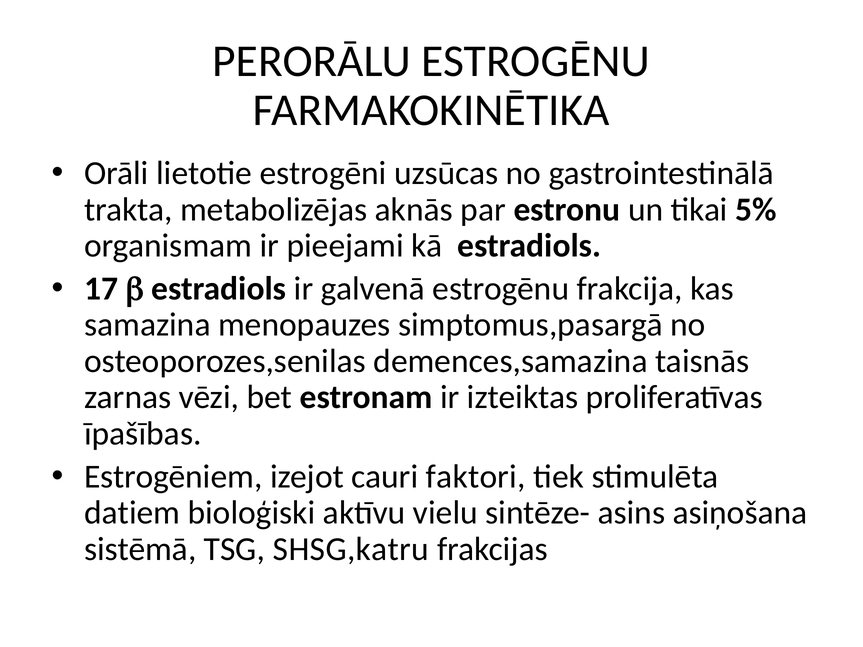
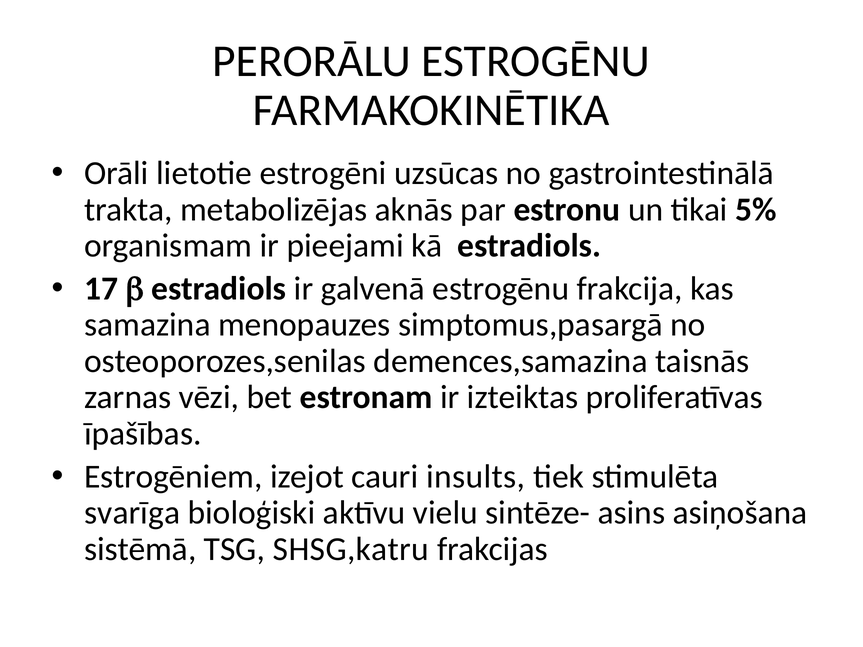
faktori: faktori -> insults
datiem: datiem -> svarīga
